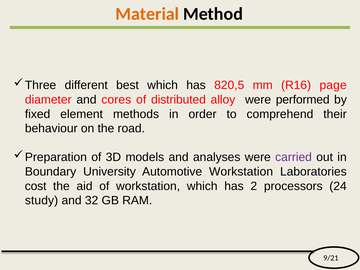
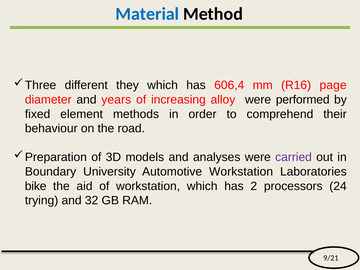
Material colour: orange -> blue
best: best -> they
820,5: 820,5 -> 606,4
cores: cores -> years
distributed: distributed -> increasing
cost: cost -> bike
study: study -> trying
